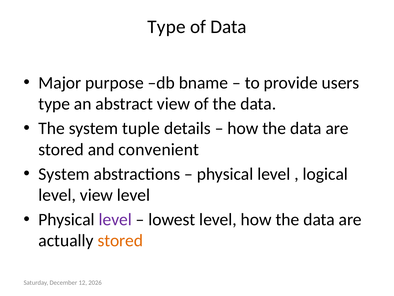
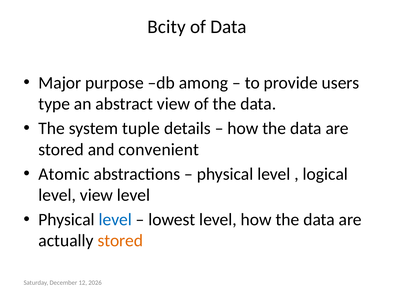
Type at (166, 27): Type -> Bcity
bname: bname -> among
System at (64, 174): System -> Atomic
level at (115, 219) colour: purple -> blue
